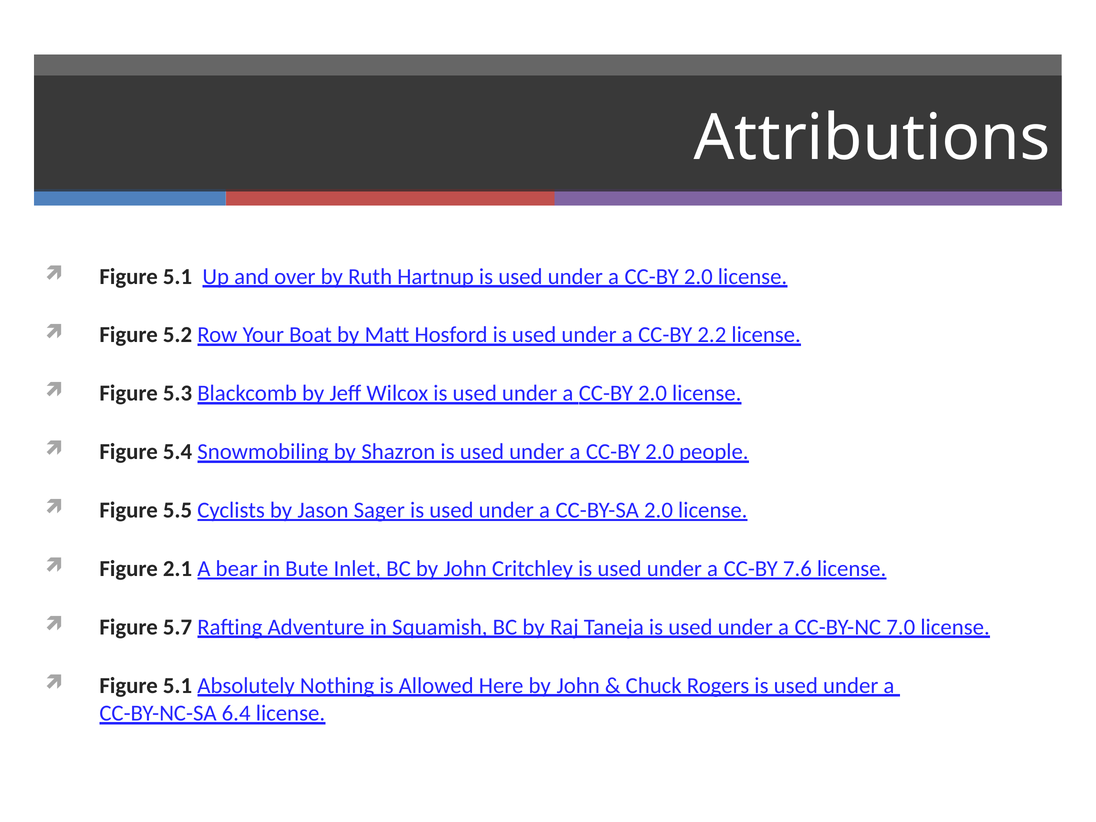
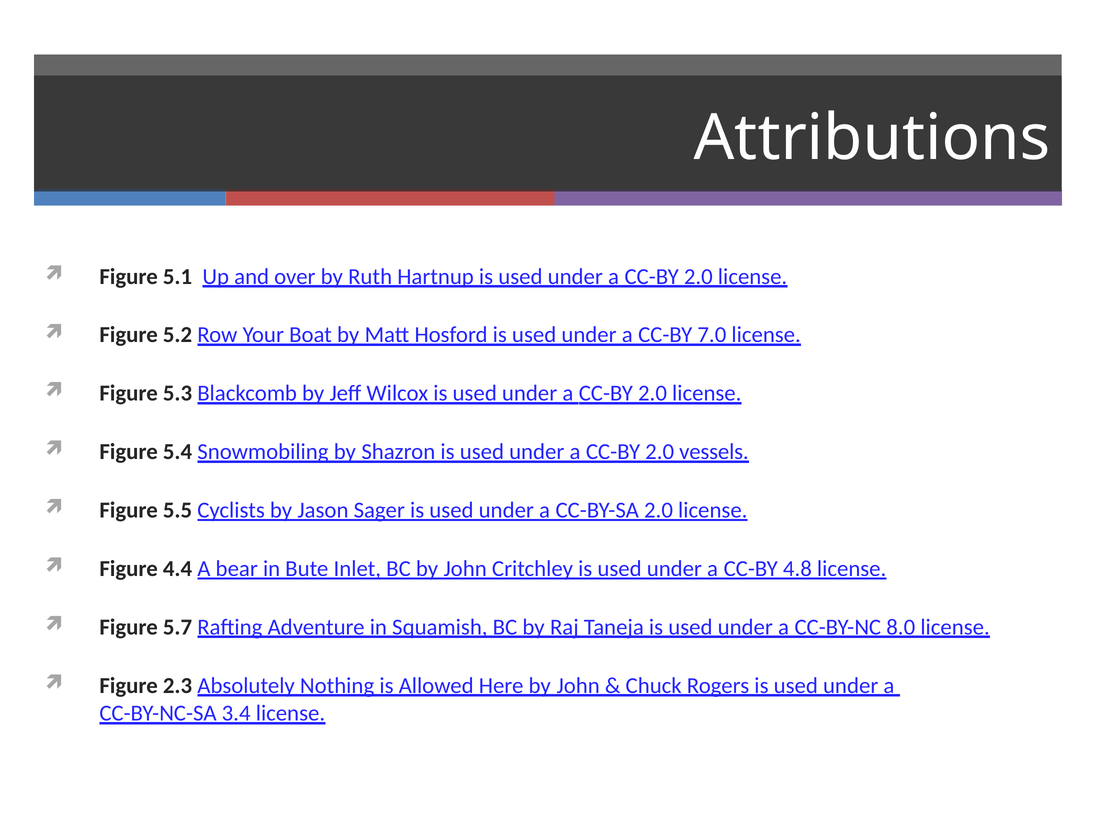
2.2: 2.2 -> 7.0
people: people -> vessels
2.1: 2.1 -> 4.4
7.6: 7.6 -> 4.8
7.0: 7.0 -> 8.0
5.1 at (178, 685): 5.1 -> 2.3
6.4: 6.4 -> 3.4
